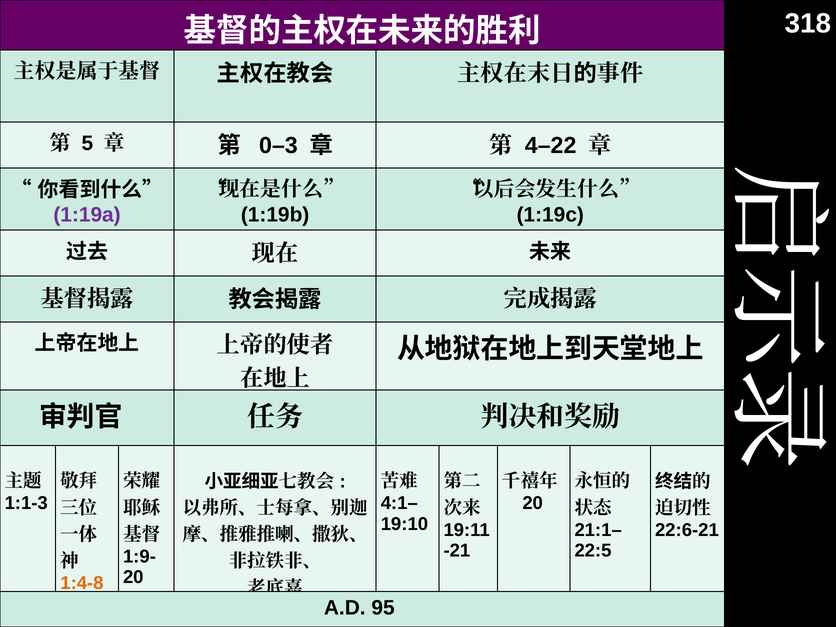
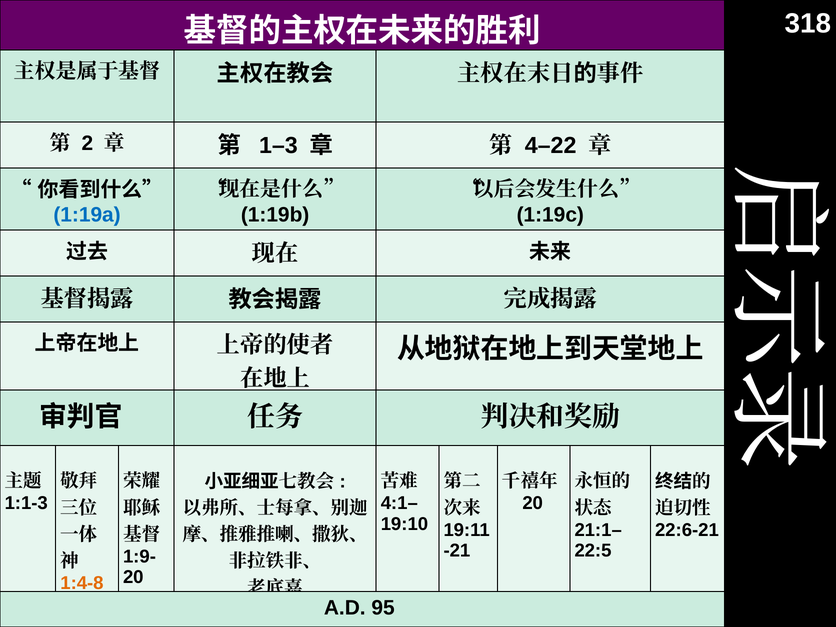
5: 5 -> 2
0–3: 0–3 -> 1–3
1:19a colour: purple -> blue
